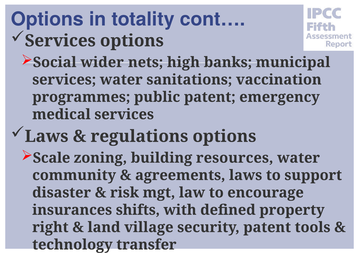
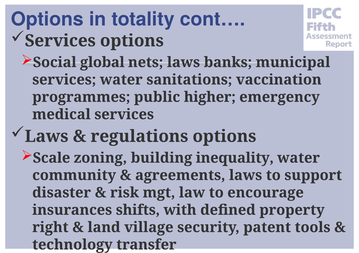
wider: wider -> global
nets high: high -> laws
public patent: patent -> higher
resources: resources -> inequality
